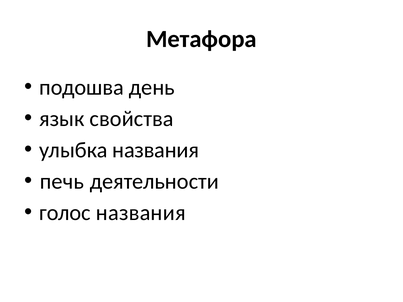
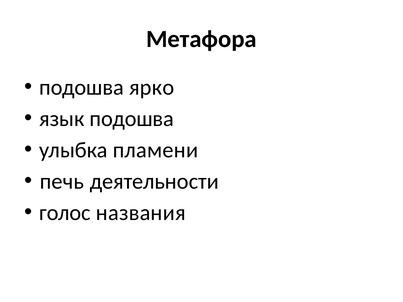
день: день -> ярко
язык свойства: свойства -> подошва
улыбка названия: названия -> пламени
